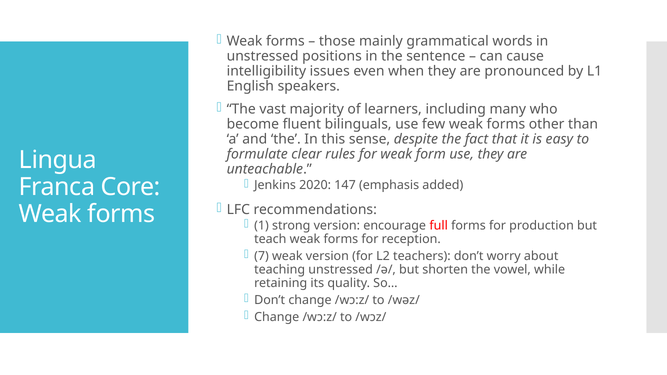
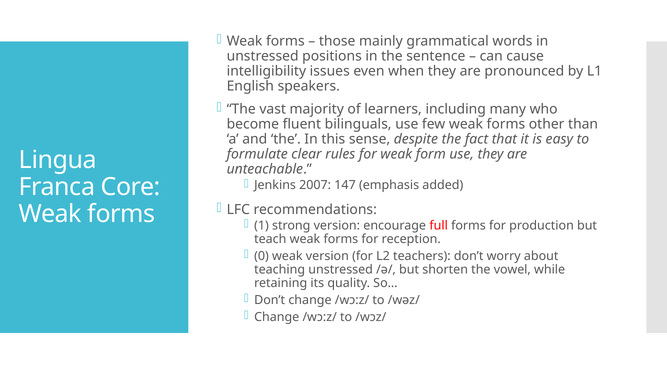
2020: 2020 -> 2007
7: 7 -> 0
